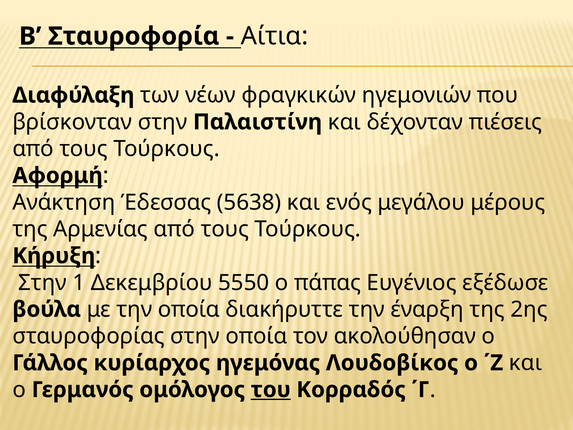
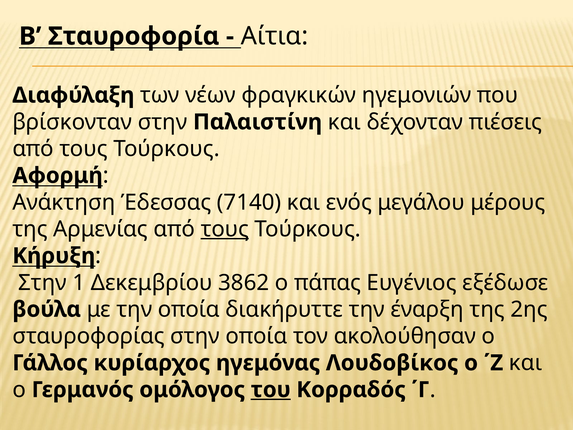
5638: 5638 -> 7140
τους at (225, 229) underline: none -> present
5550: 5550 -> 3862
